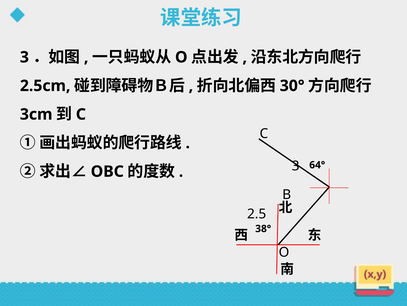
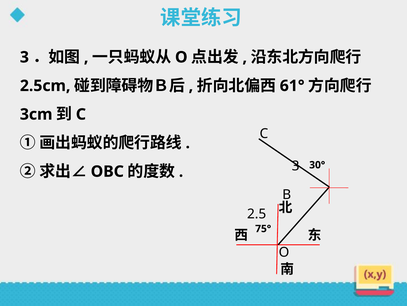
30°: 30° -> 61°
64°: 64° -> 30°
38°: 38° -> 75°
